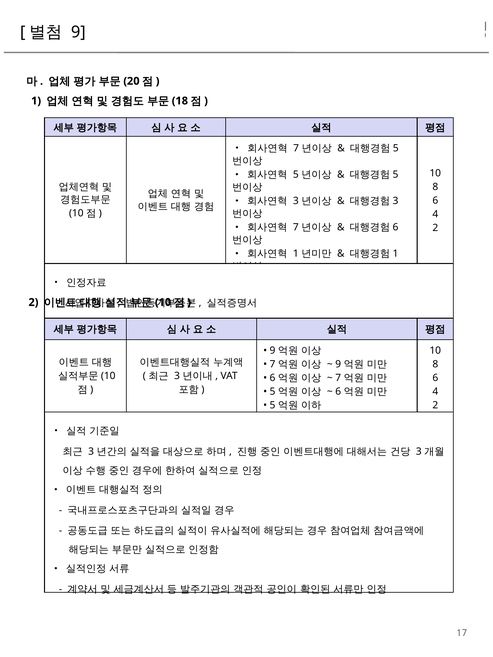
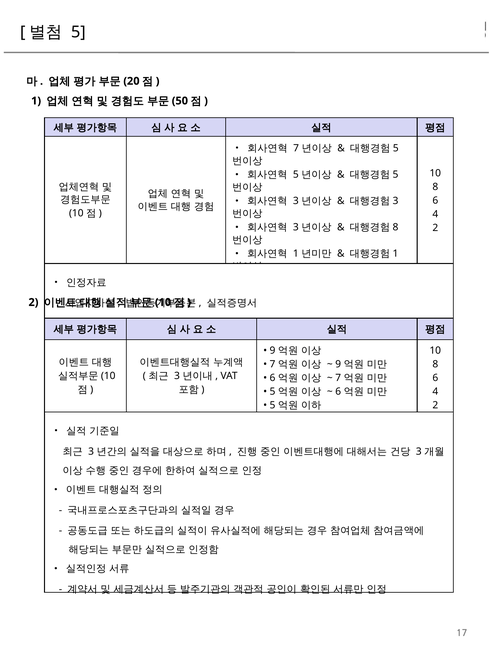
9 at (78, 32): 9 -> 5
18: 18 -> 50
7 at (296, 227): 7 -> 3
6 at (396, 227): 6 -> 8
